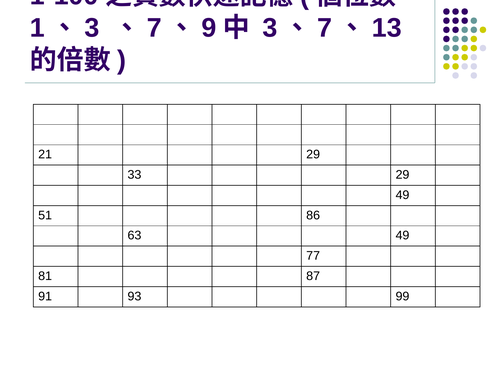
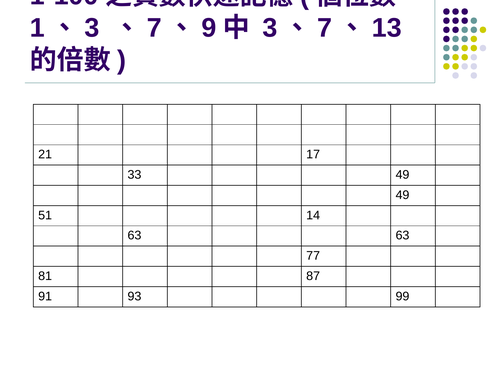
21 29: 29 -> 17
33 29: 29 -> 49
86: 86 -> 14
63 49: 49 -> 63
